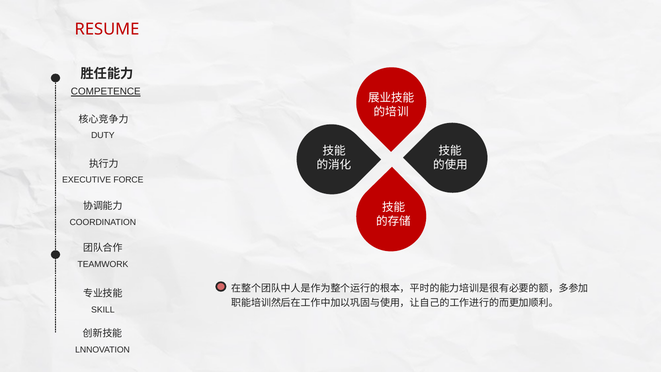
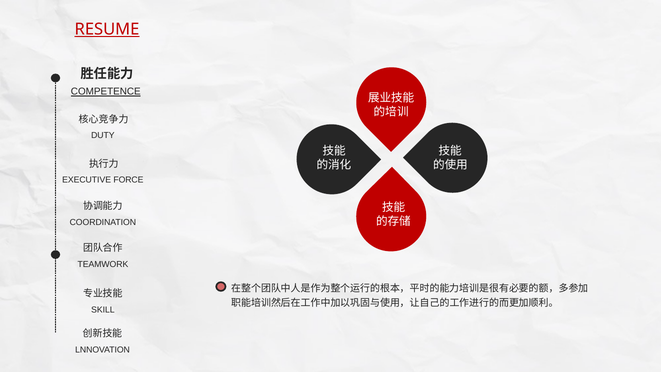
RESUME underline: none -> present
